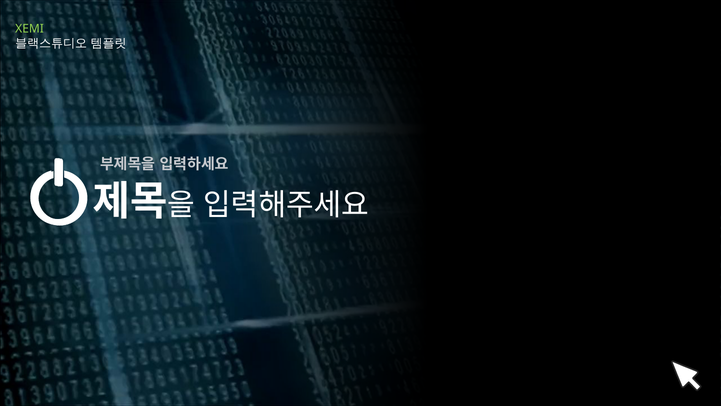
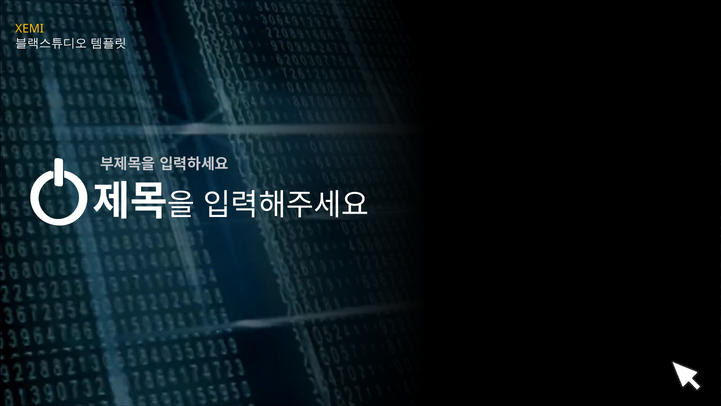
XEMI colour: light green -> yellow
